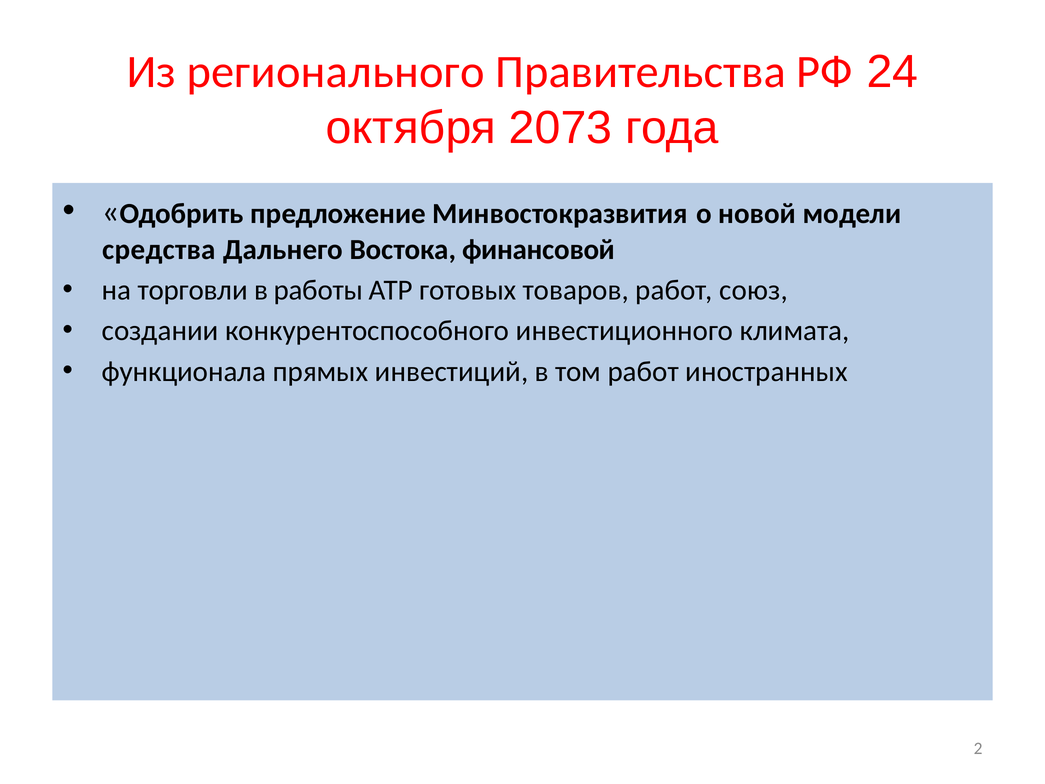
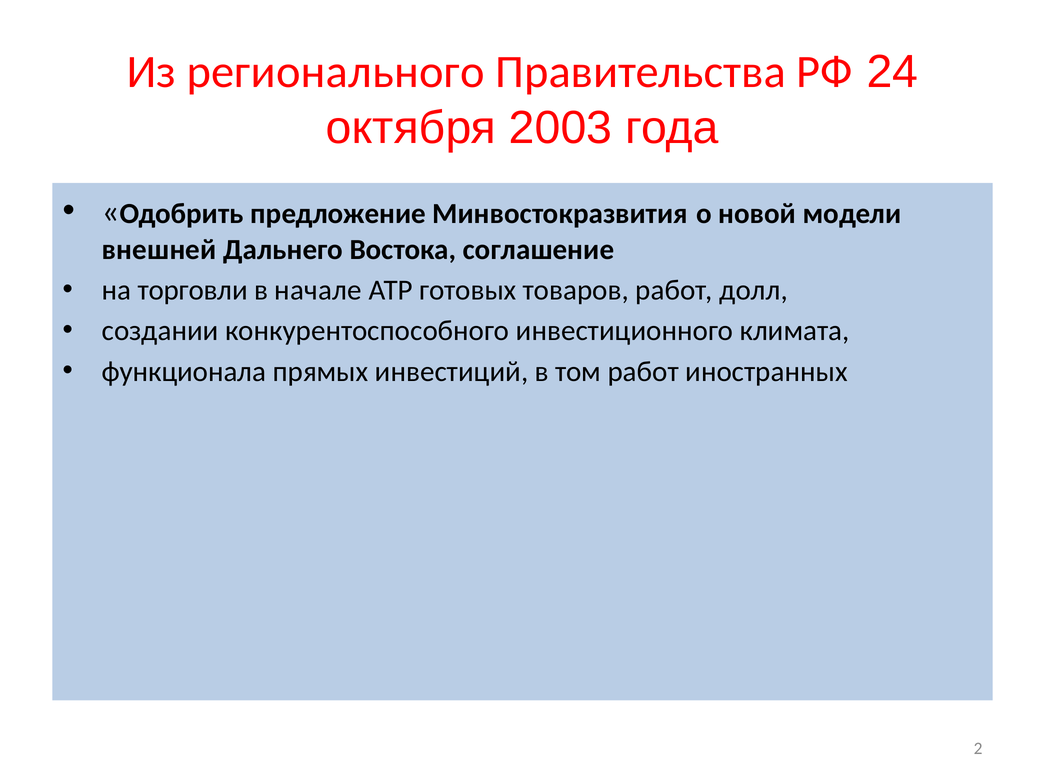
2073: 2073 -> 2003
средства: средства -> внешней
финансовой: финансовой -> соглашение
работы: работы -> начале
союз: союз -> долл
